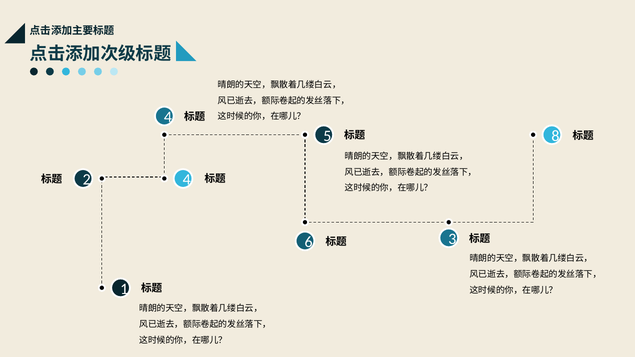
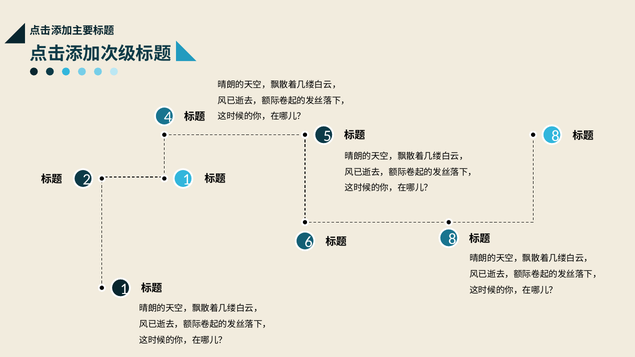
2 4: 4 -> 1
6 3: 3 -> 8
